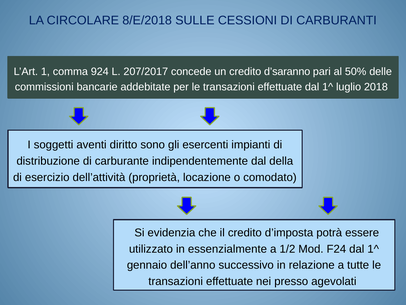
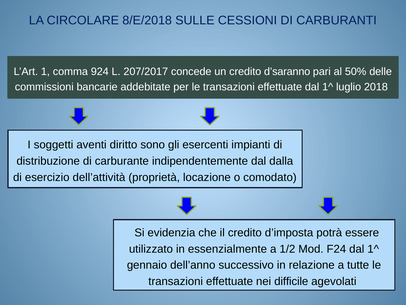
della: della -> dalla
presso: presso -> difficile
